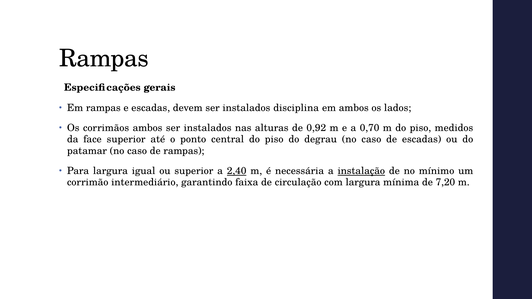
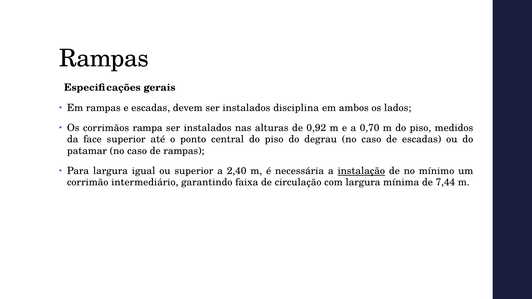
corrimãos ambos: ambos -> rampa
2,40 underline: present -> none
7,20: 7,20 -> 7,44
